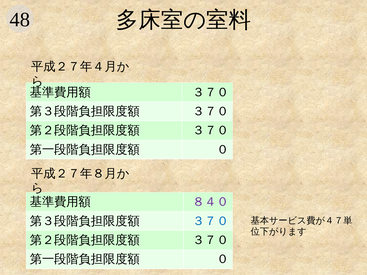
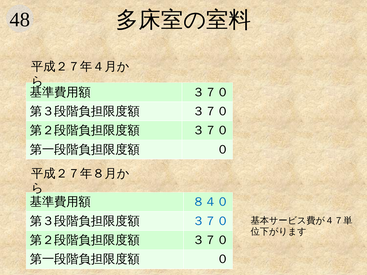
８４０ colour: purple -> blue
